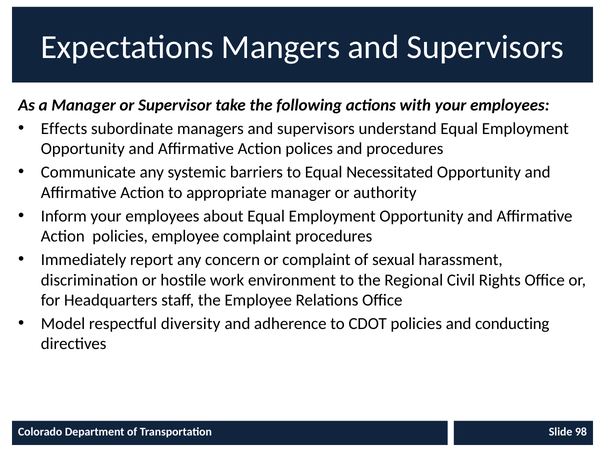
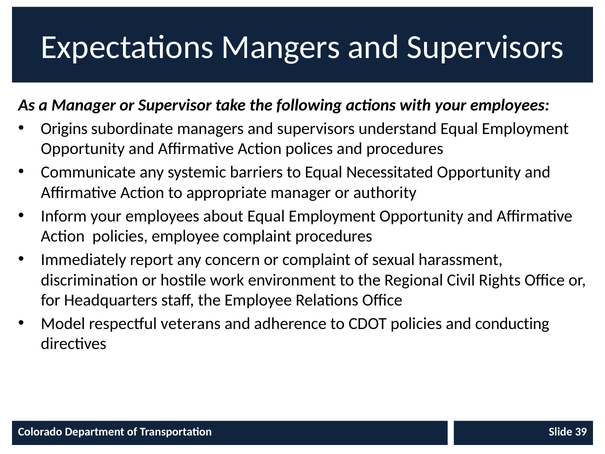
Effects: Effects -> Origins
diversity: diversity -> veterans
98: 98 -> 39
